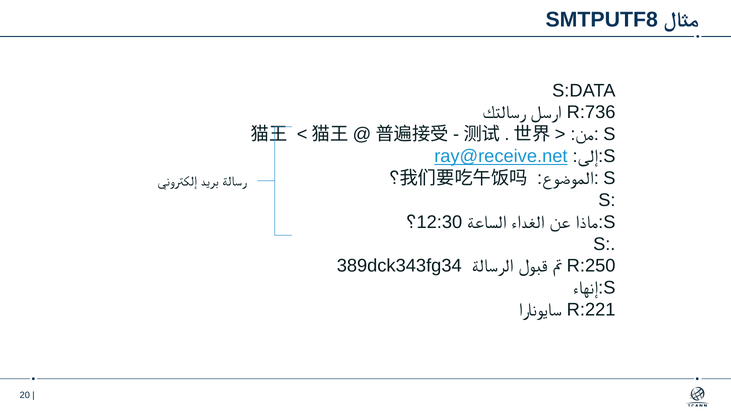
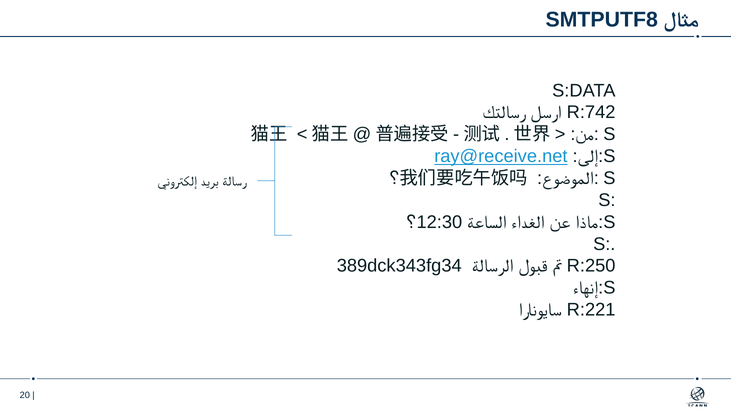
R:736: R:736 -> R:742
